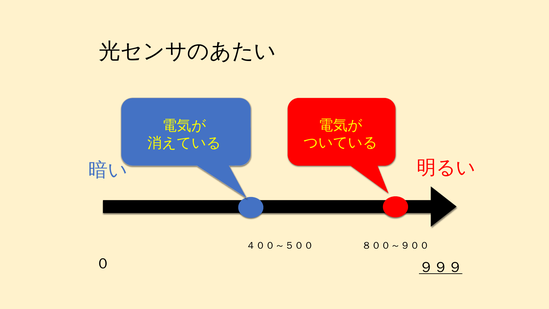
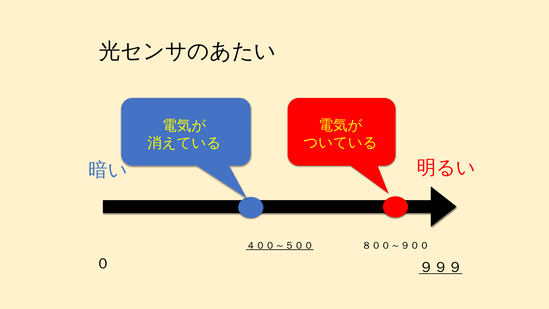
４００～５００ underline: none -> present
